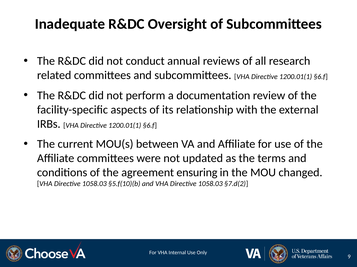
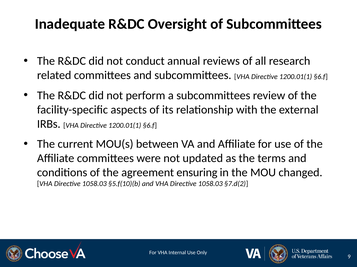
a documentation: documentation -> subcommittees
